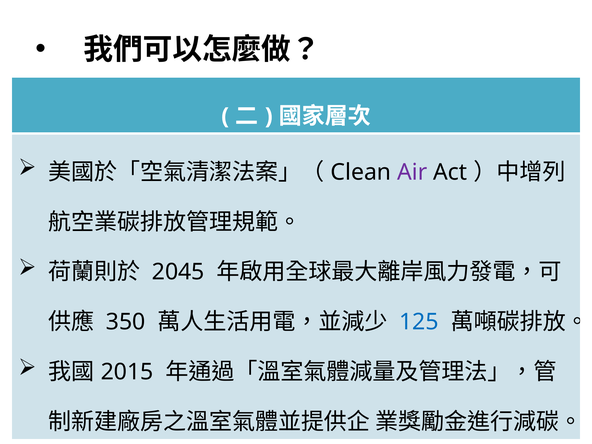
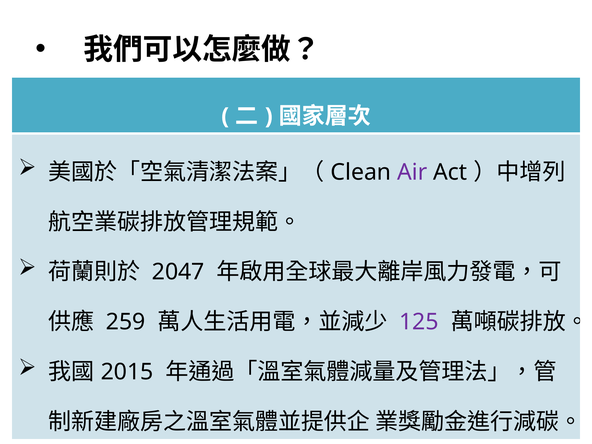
2045: 2045 -> 2047
350: 350 -> 259
125 colour: blue -> purple
